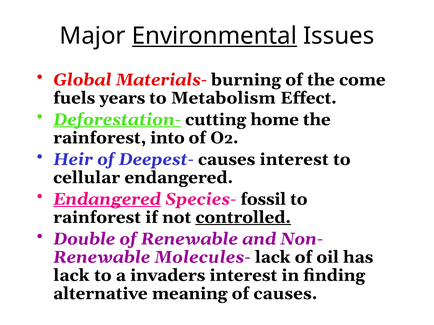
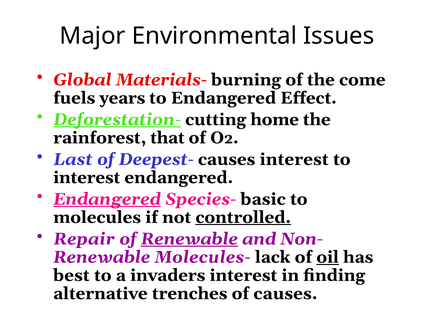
Environmental underline: present -> none
to Metabolism: Metabolism -> Endangered
into: into -> that
Heir: Heir -> Last
cellular at (87, 178): cellular -> interest
fossil: fossil -> basic
rainforest at (97, 218): rainforest -> molecules
Double: Double -> Repair
Renewable at (189, 239) underline: none -> present
oil underline: none -> present
lack at (71, 276): lack -> best
meaning: meaning -> trenches
